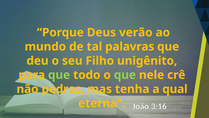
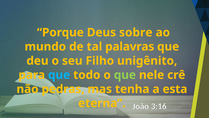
verão: verão -> sobre
que at (59, 75) colour: light green -> light blue
qual: qual -> esta
